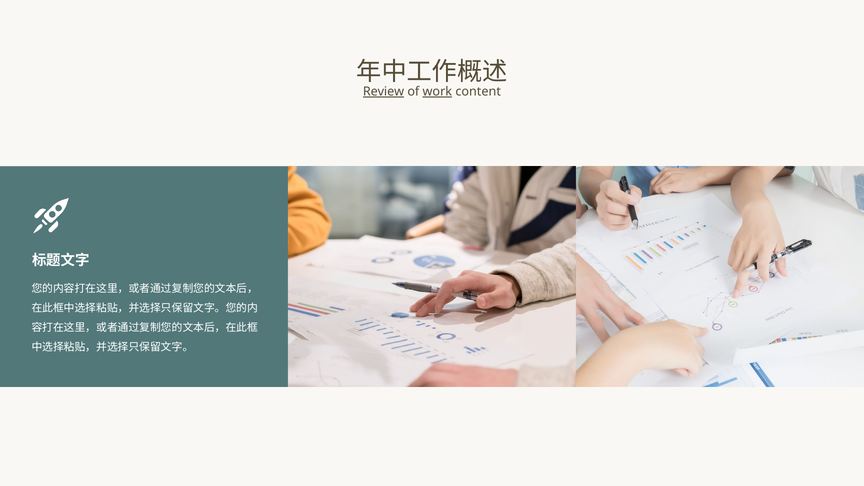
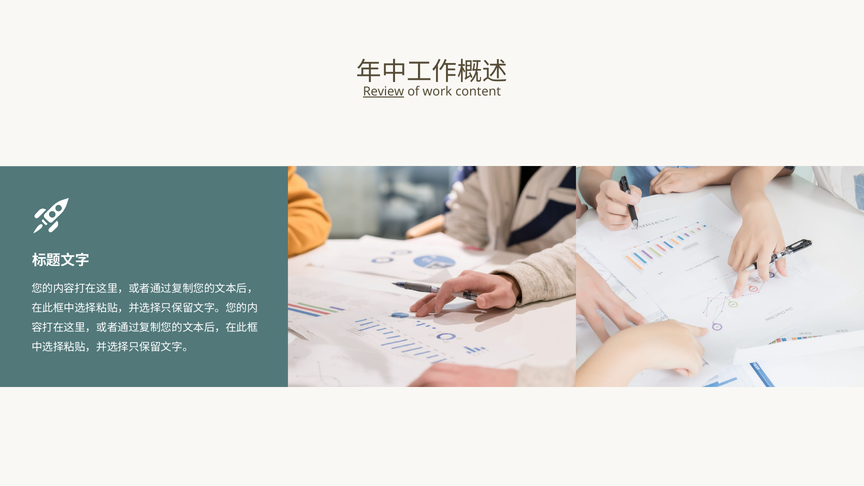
work underline: present -> none
